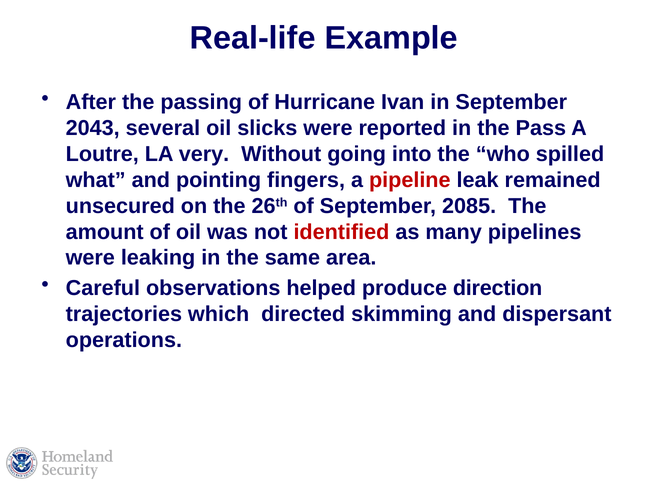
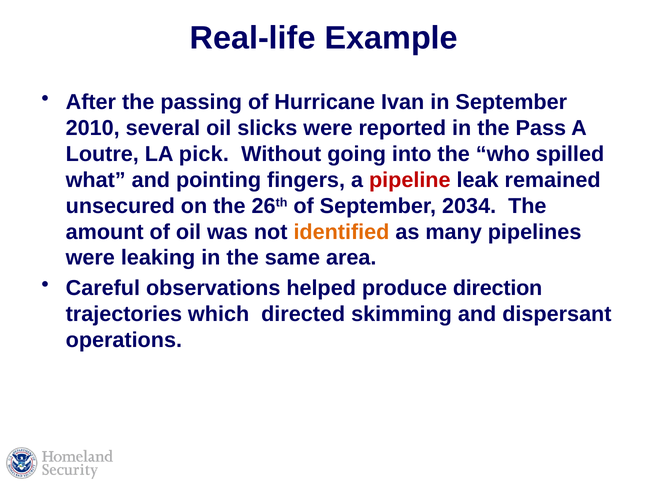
2043: 2043 -> 2010
very: very -> pick
2085: 2085 -> 2034
identified colour: red -> orange
